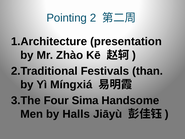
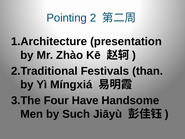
Sima: Sima -> Have
Halls: Halls -> Such
